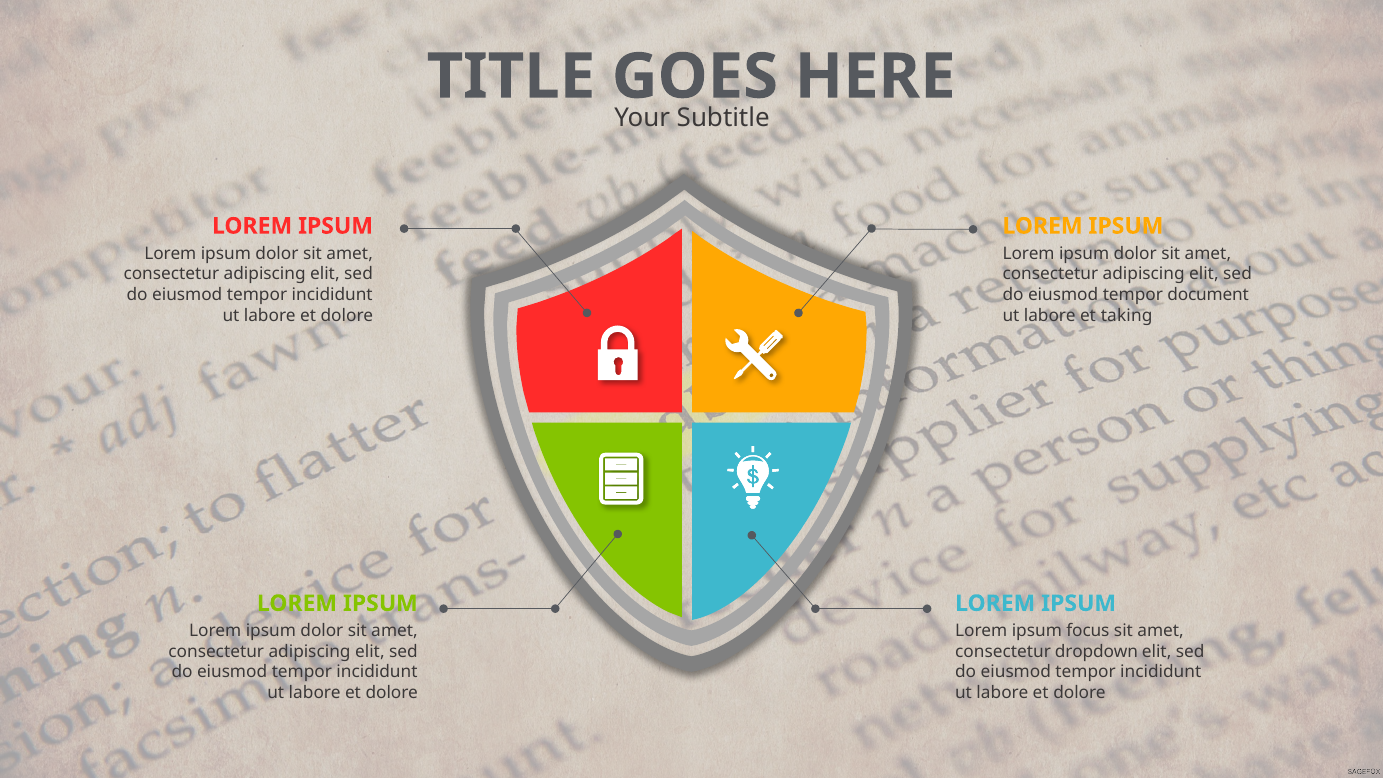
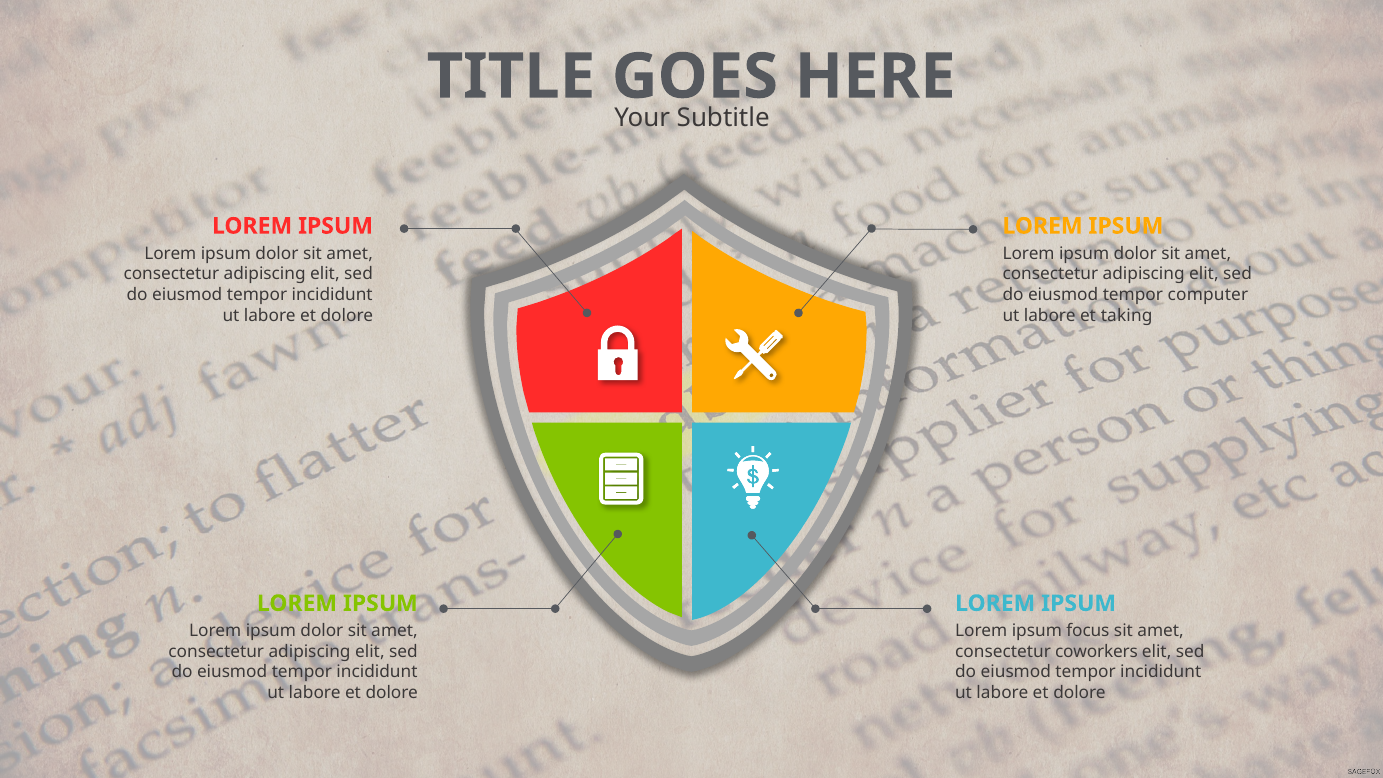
document: document -> computer
dropdown: dropdown -> coworkers
